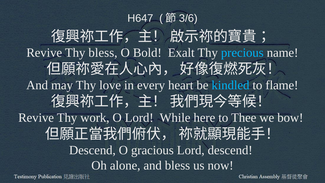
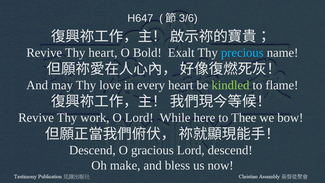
Thy bless: bless -> heart
kindled colour: light blue -> light green
alone: alone -> make
